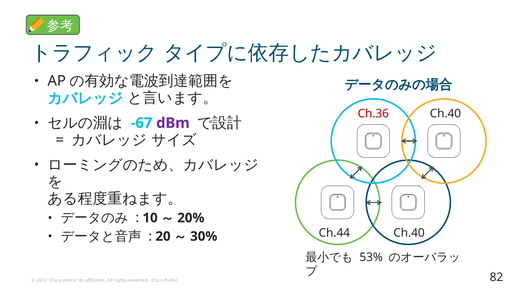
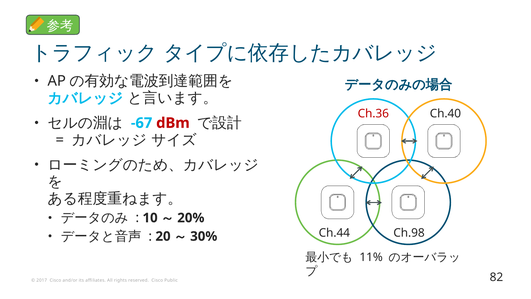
dBm colour: purple -> red
Ch.44 Ch.40: Ch.40 -> Ch.98
53%: 53% -> 11%
